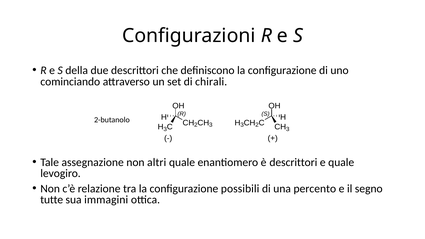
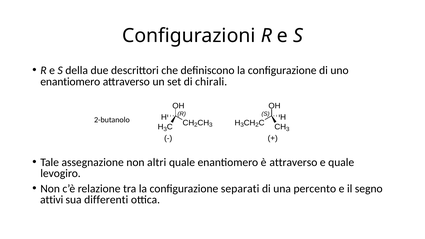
cominciando at (70, 82): cominciando -> enantiomero
è descrittori: descrittori -> attraverso
possibili: possibili -> separati
tutte: tutte -> attivi
immagini: immagini -> differenti
